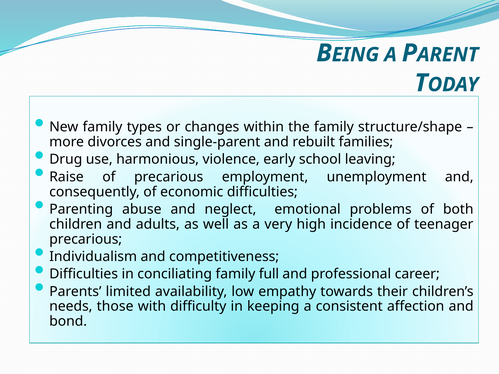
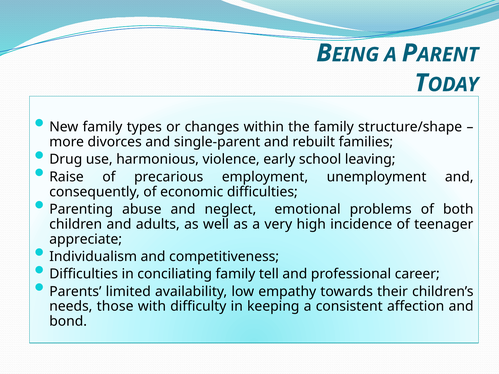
precarious at (86, 239): precarious -> appreciate
full: full -> tell
